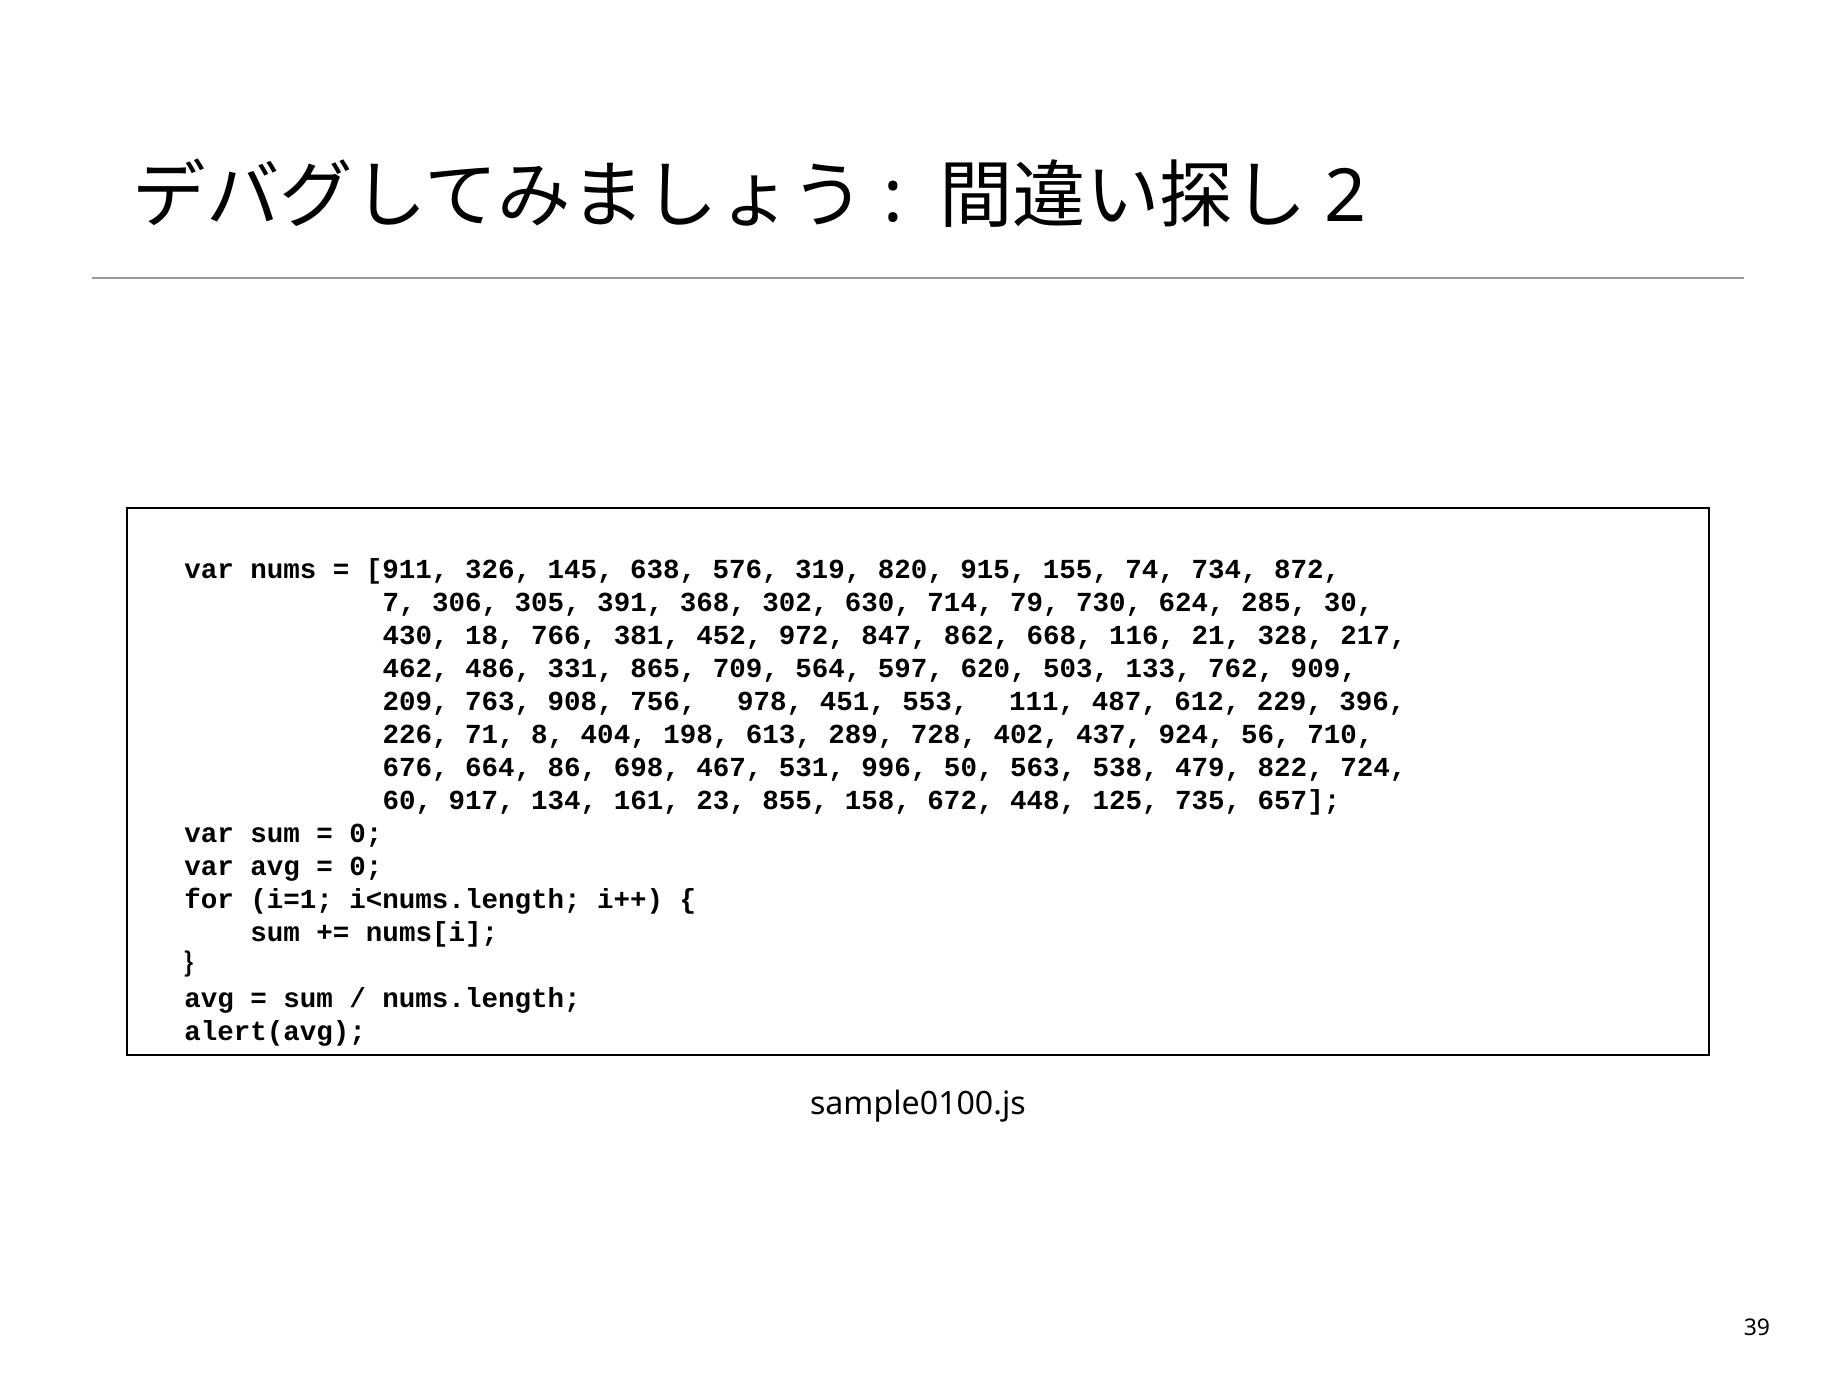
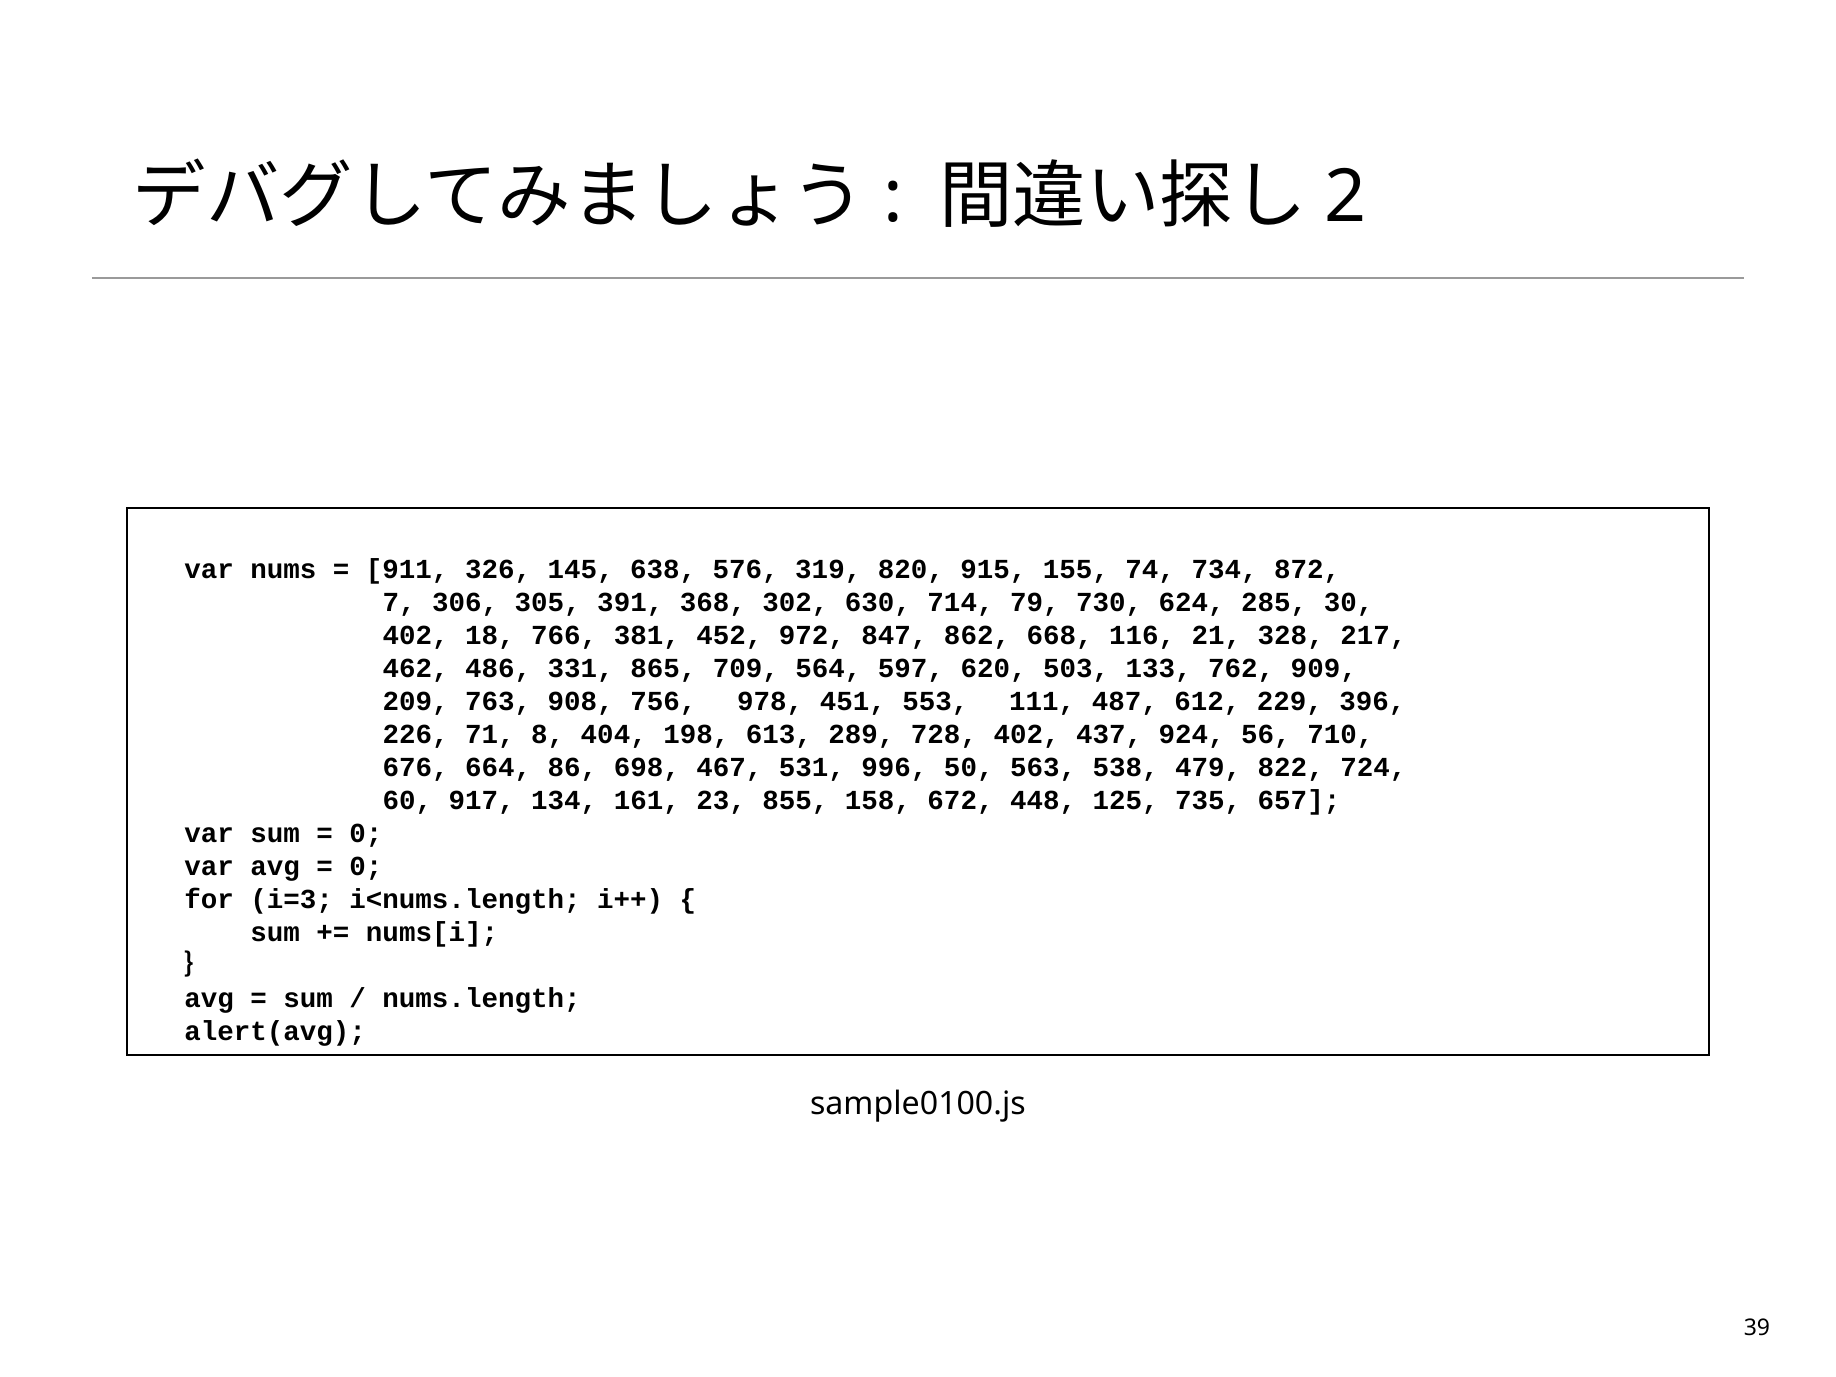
430 at (416, 635): 430 -> 402
i=1: i=1 -> i=3
